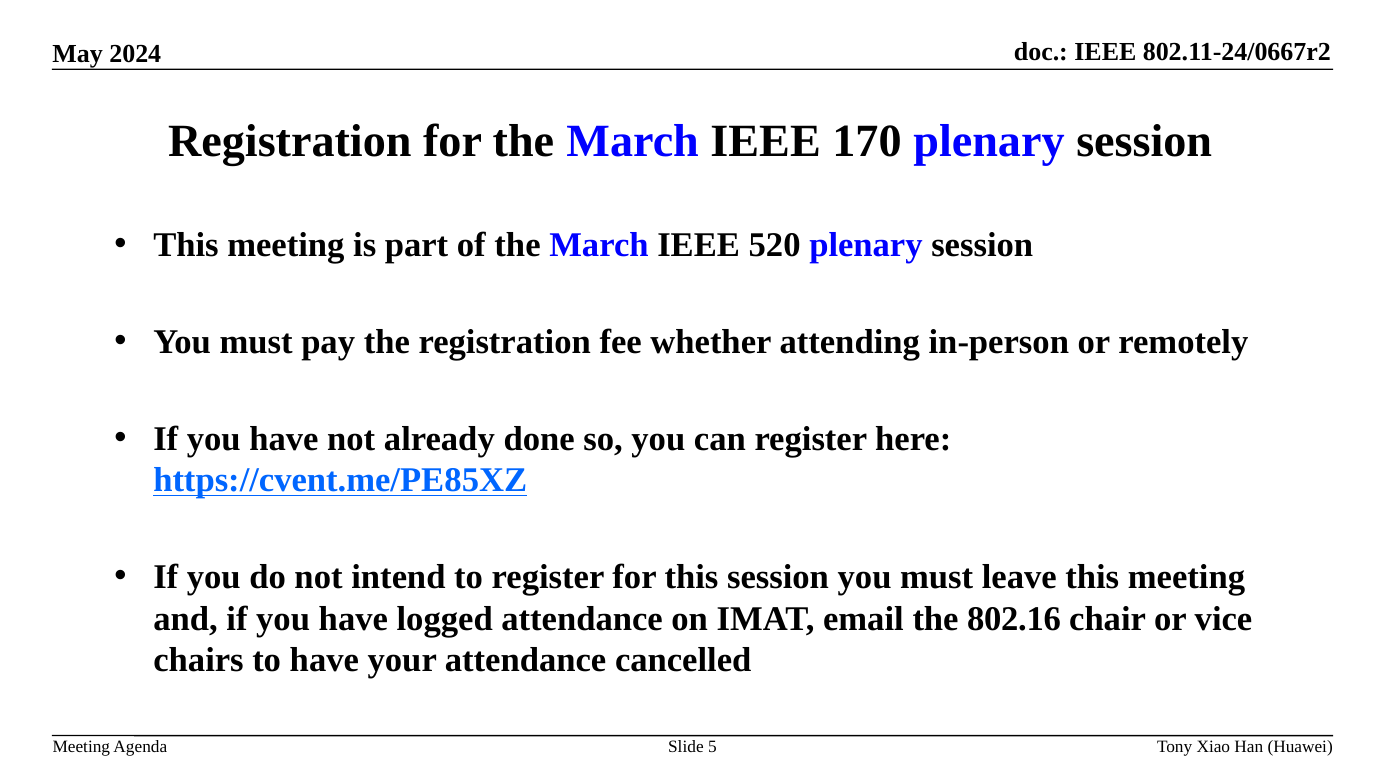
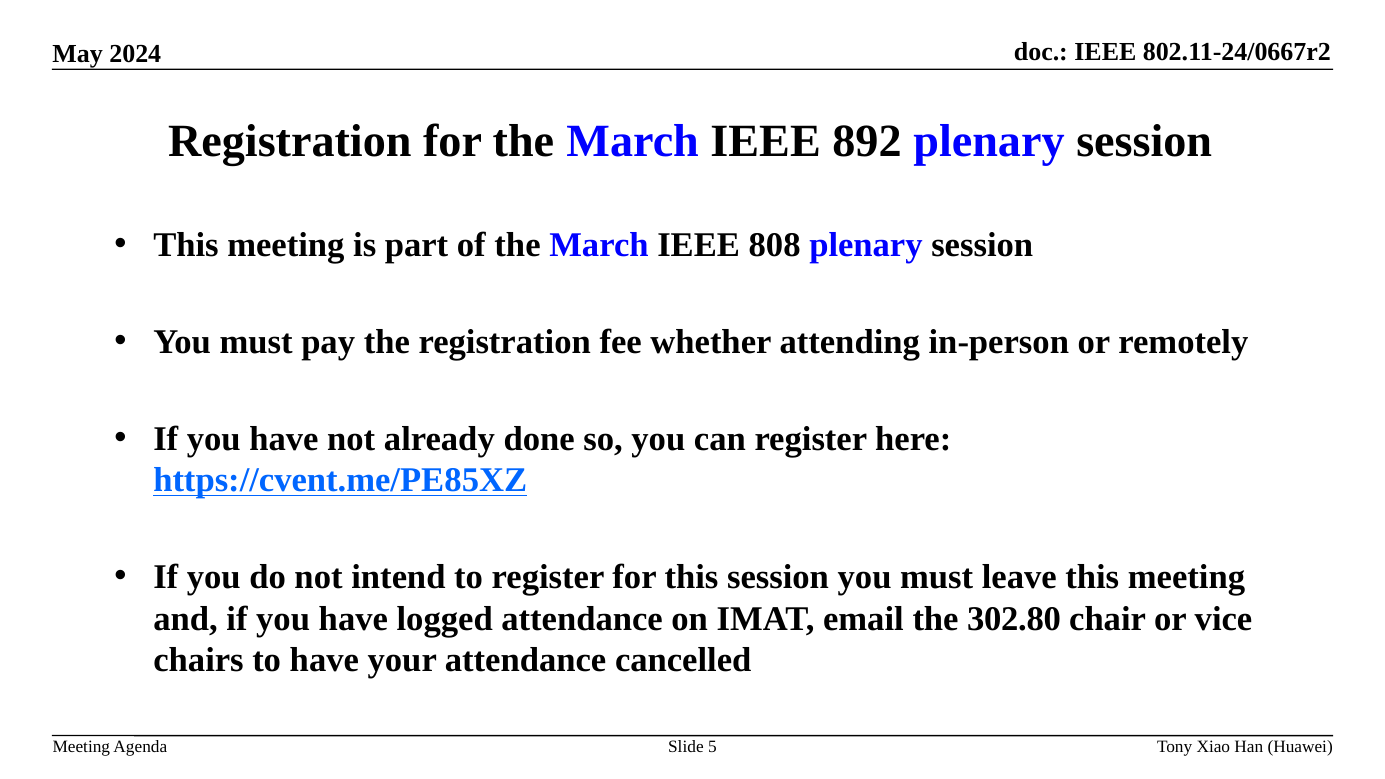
170: 170 -> 892
520: 520 -> 808
802.16: 802.16 -> 302.80
